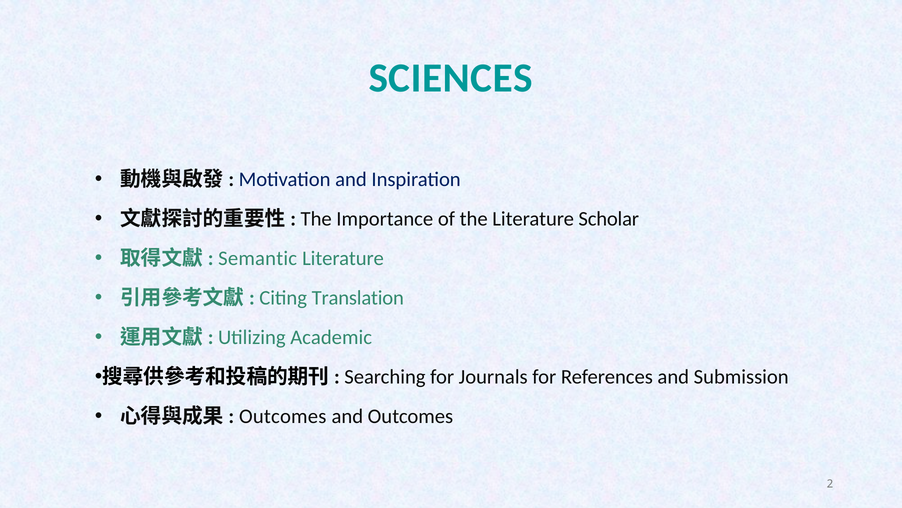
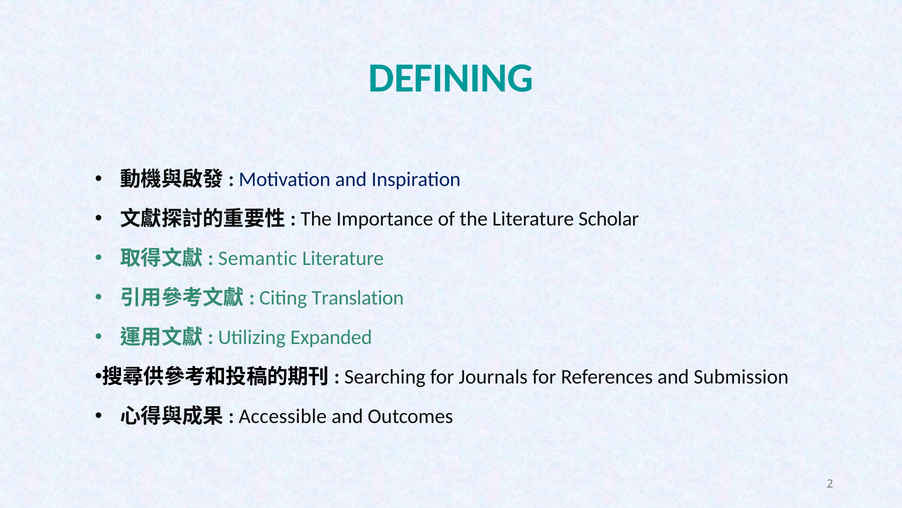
SCIENCES: SCIENCES -> DEFINING
Academic: Academic -> Expanded
Outcomes at (283, 416): Outcomes -> Accessible
